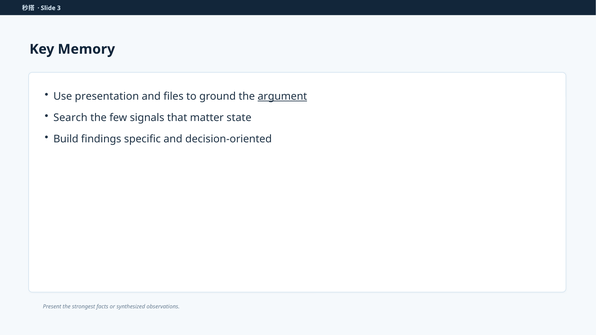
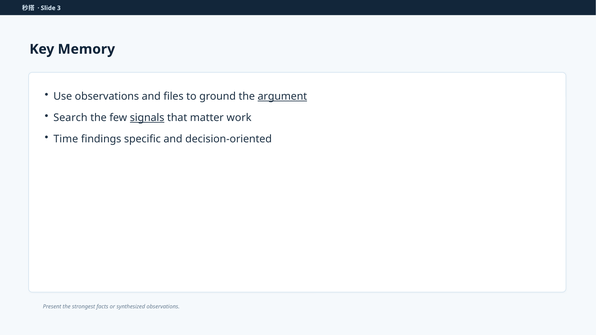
Use presentation: presentation -> observations
signals underline: none -> present
state: state -> work
Build: Build -> Time
